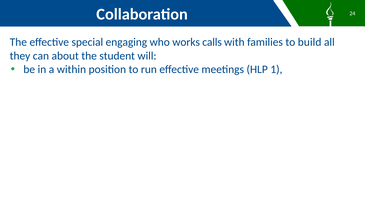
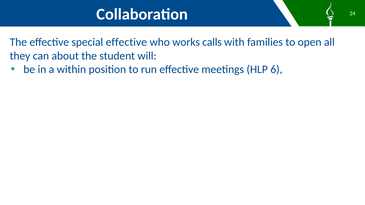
special engaging: engaging -> effective
build: build -> open
1: 1 -> 6
